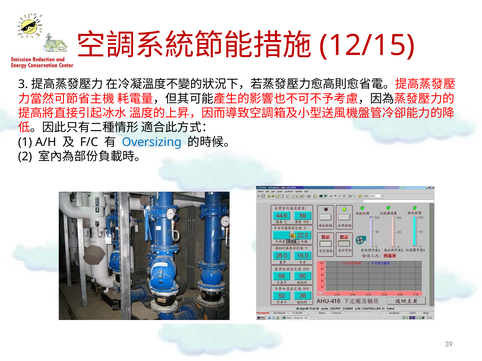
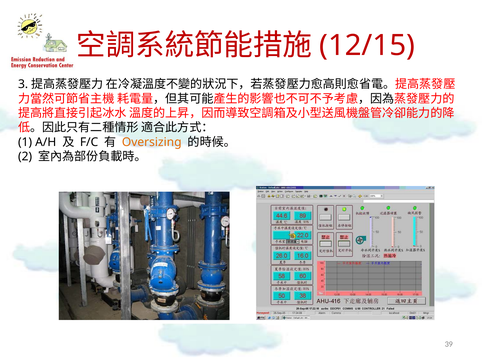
Oversizing colour: blue -> orange
